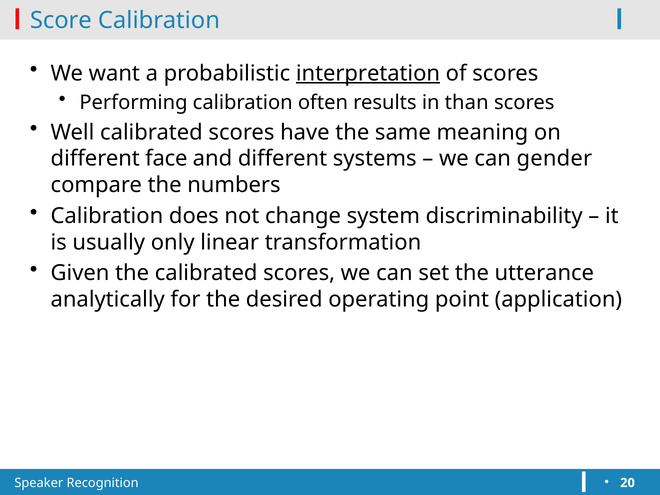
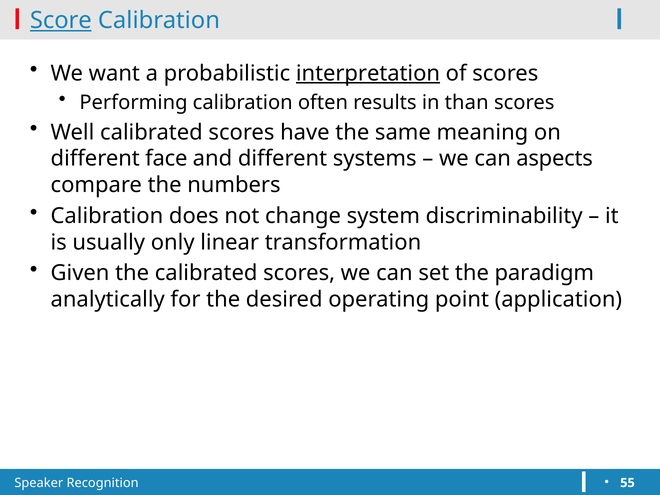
Score underline: none -> present
gender: gender -> aspects
utterance: utterance -> paradigm
20: 20 -> 55
